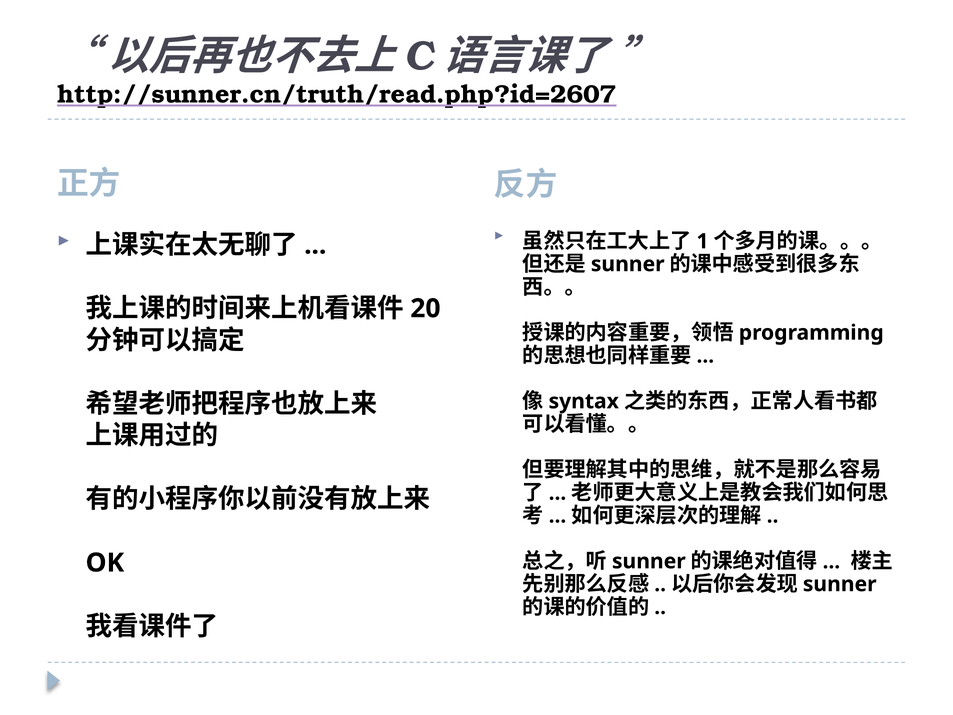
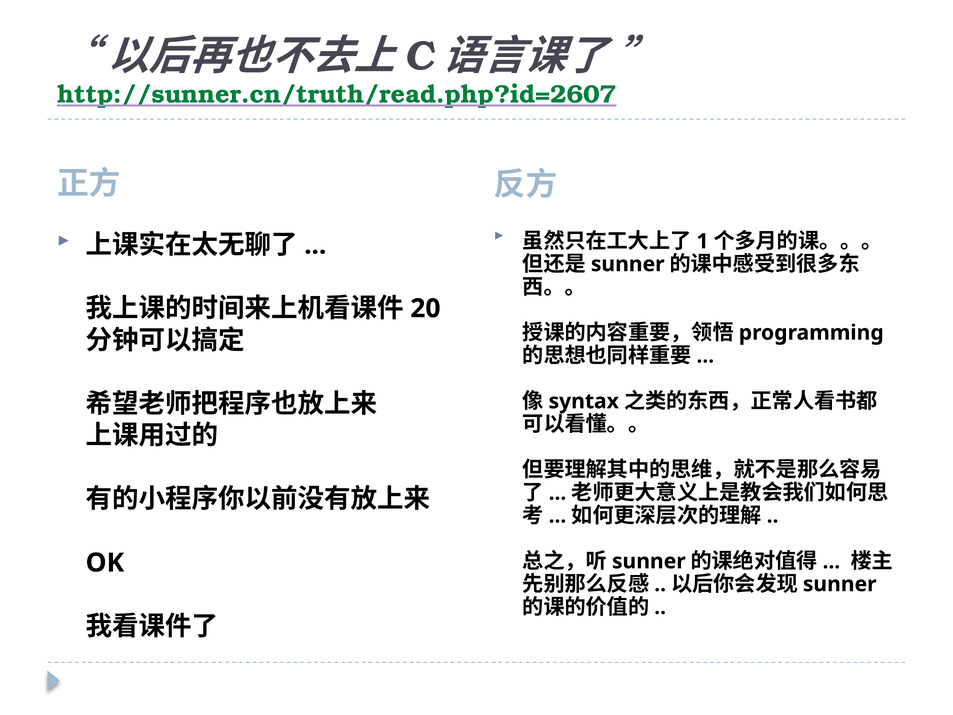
http://sunner.cn/truth/read.php?id=2607 colour: black -> green
